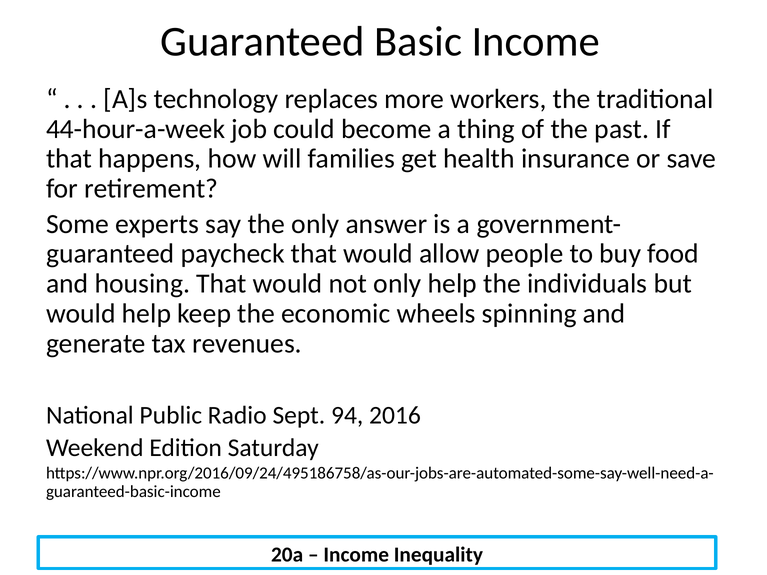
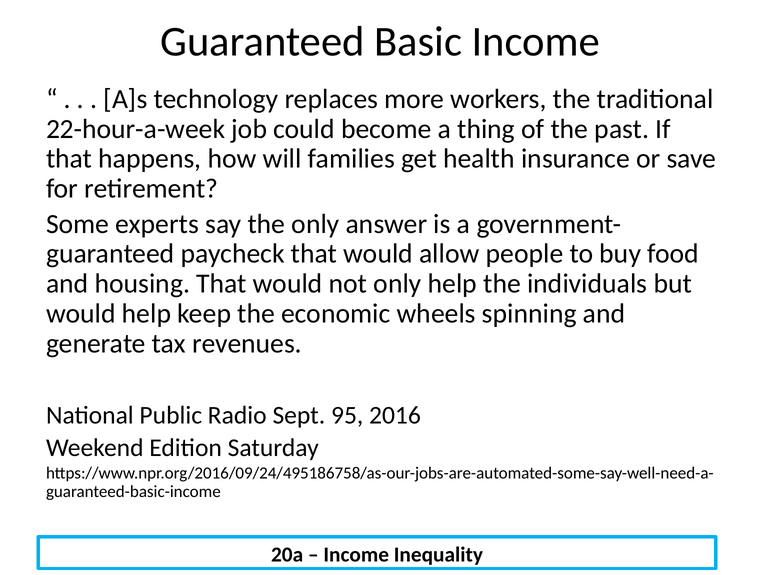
44-hour-a-week: 44-hour-a-week -> 22-hour-a-week
94: 94 -> 95
